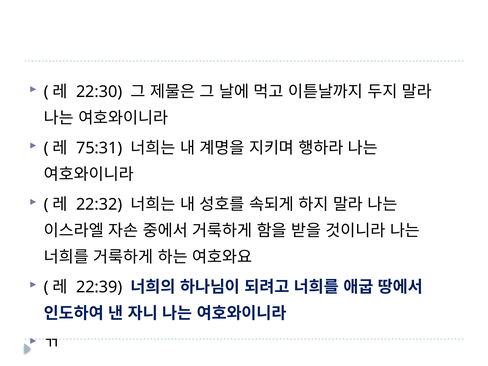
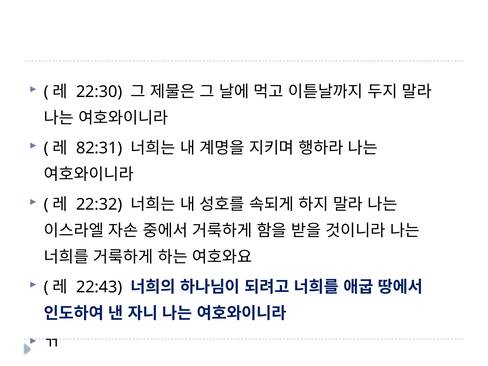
75:31: 75:31 -> 82:31
22:39: 22:39 -> 22:43
